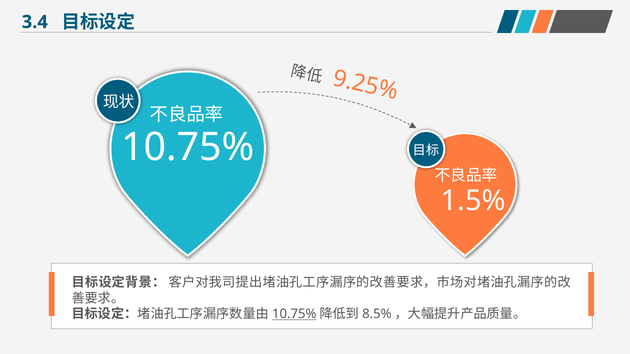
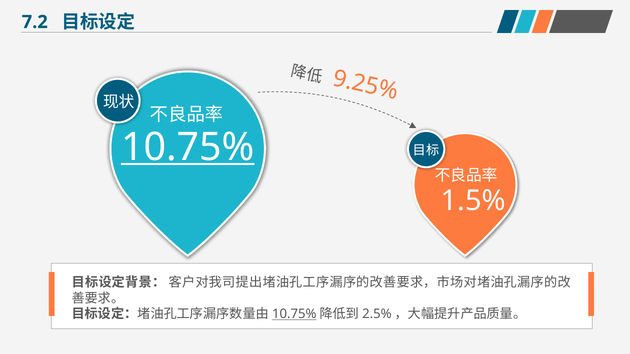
3.4: 3.4 -> 7.2
10.75% at (188, 147) underline: none -> present
8.5%: 8.5% -> 2.5%
